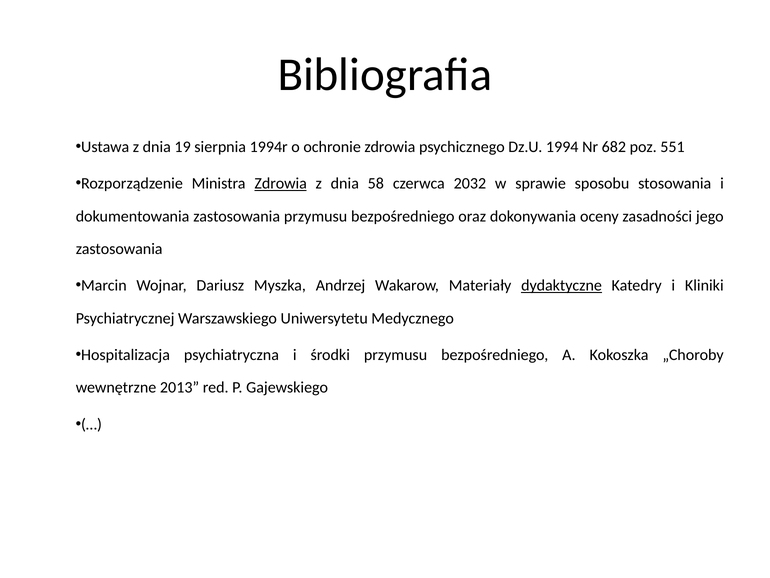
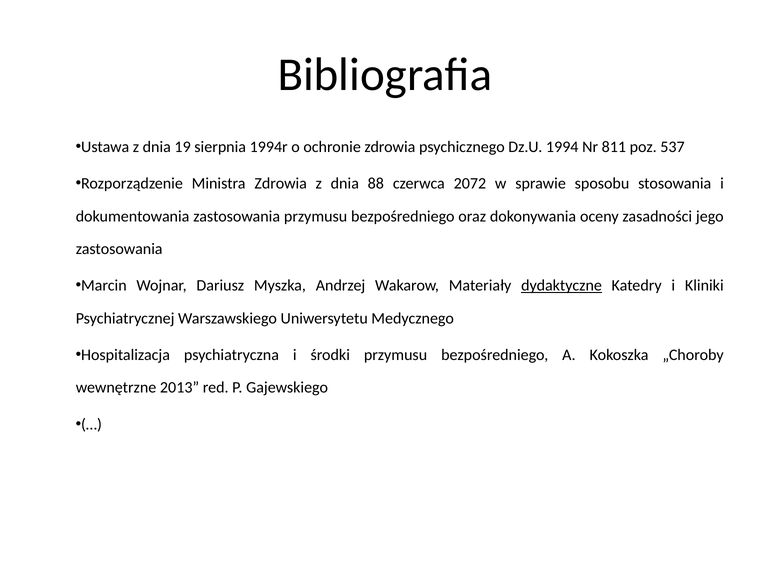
682: 682 -> 811
551: 551 -> 537
Zdrowia at (281, 183) underline: present -> none
58: 58 -> 88
2032: 2032 -> 2072
